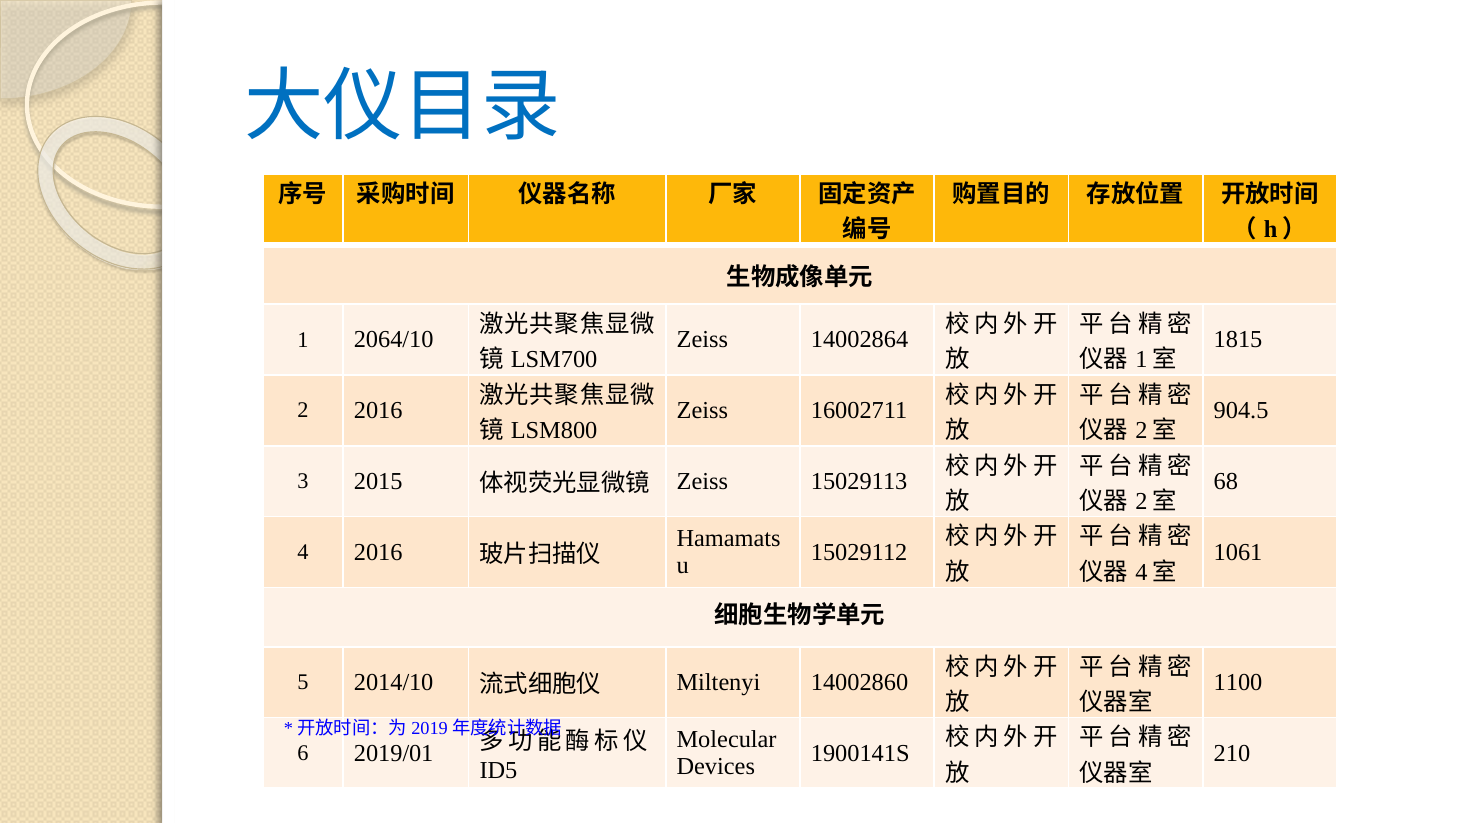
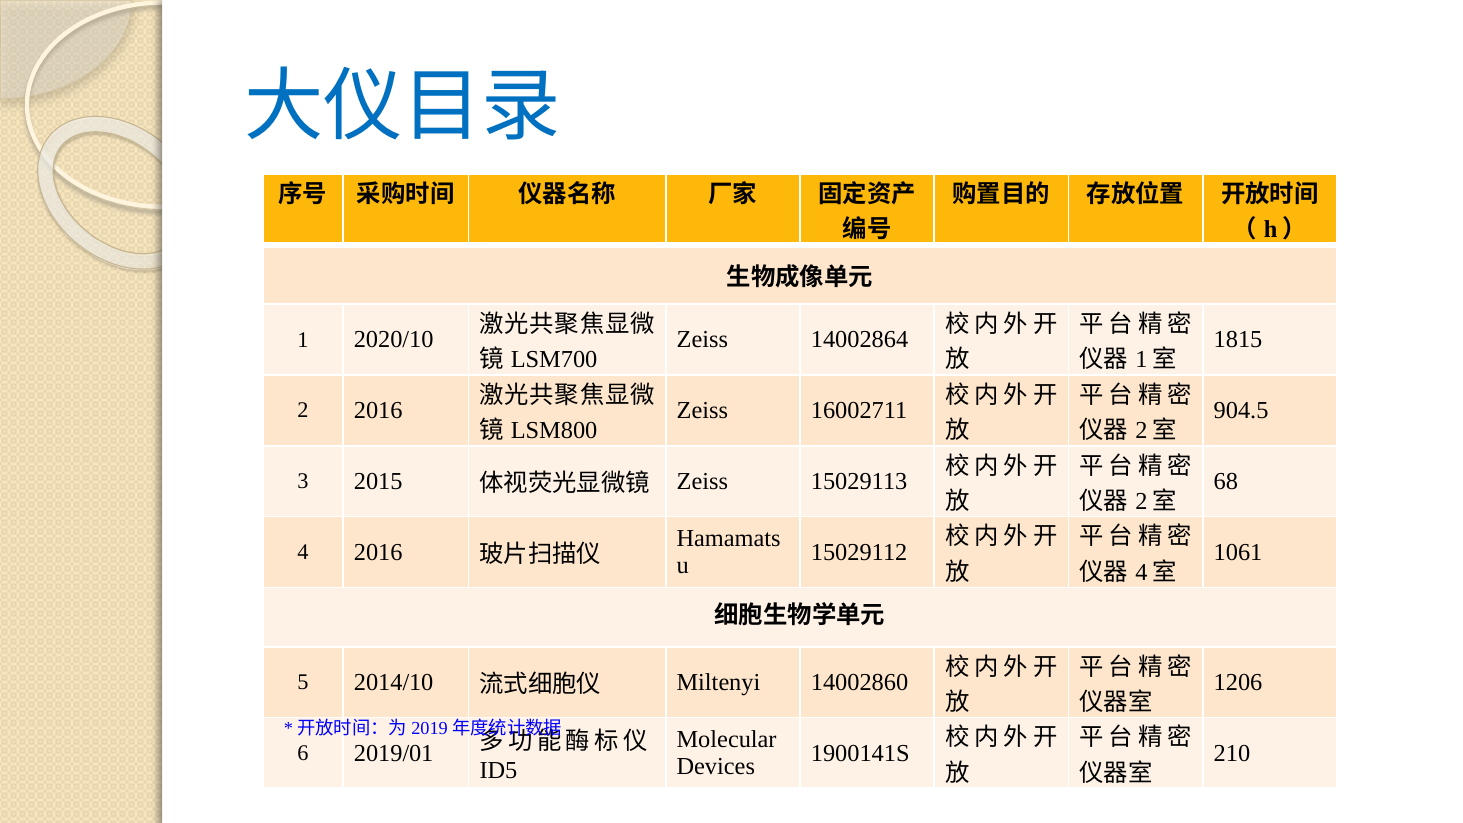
2064/10: 2064/10 -> 2020/10
1100: 1100 -> 1206
